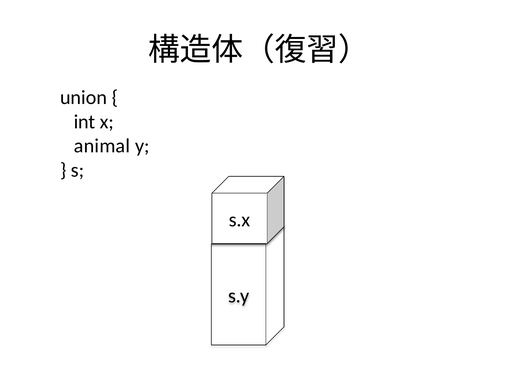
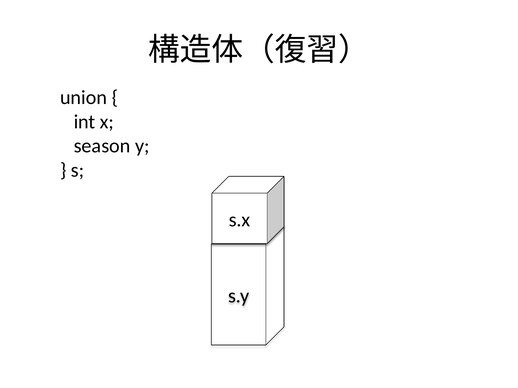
animal: animal -> season
